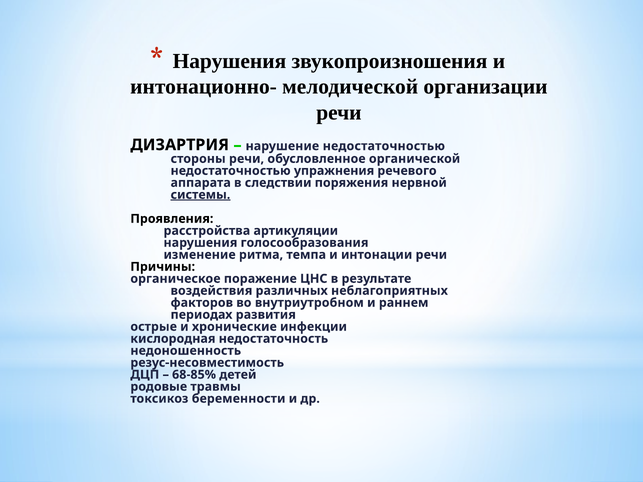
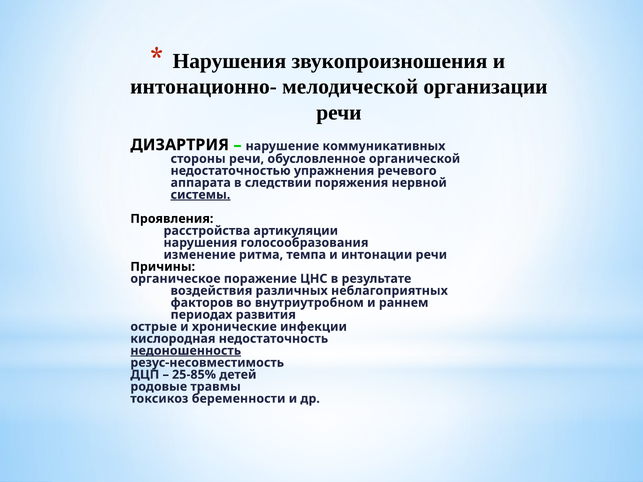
нарушение недостаточностью: недостаточностью -> коммуникативных
недоношенность underline: none -> present
68-85%: 68-85% -> 25-85%
